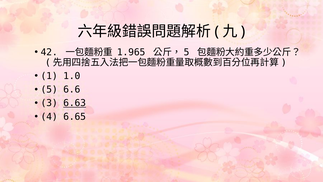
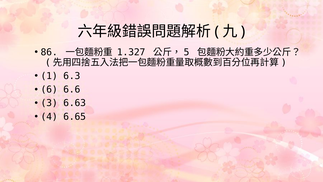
42: 42 -> 86
1.965: 1.965 -> 1.327
1.0: 1.0 -> 6.3
5: 5 -> 6
6.63 underline: present -> none
